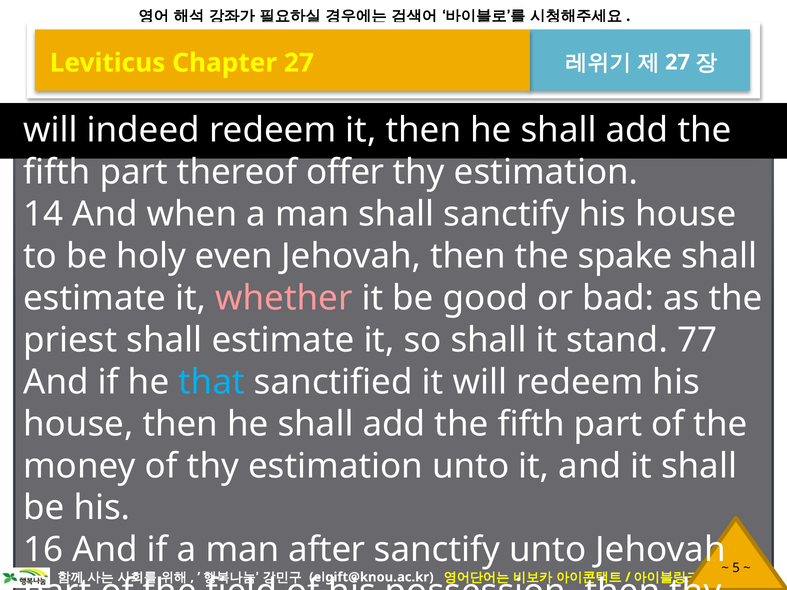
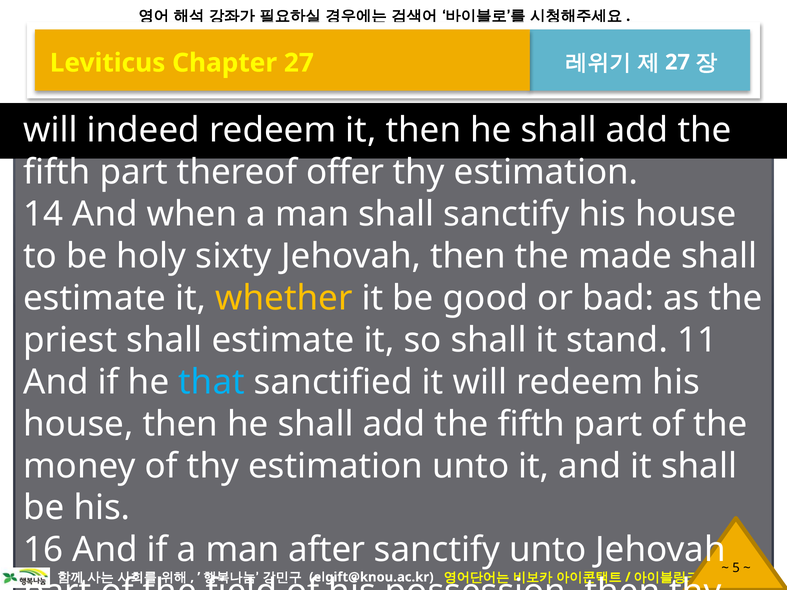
even: even -> sixty
spake: spake -> made
whether colour: pink -> yellow
77: 77 -> 11
